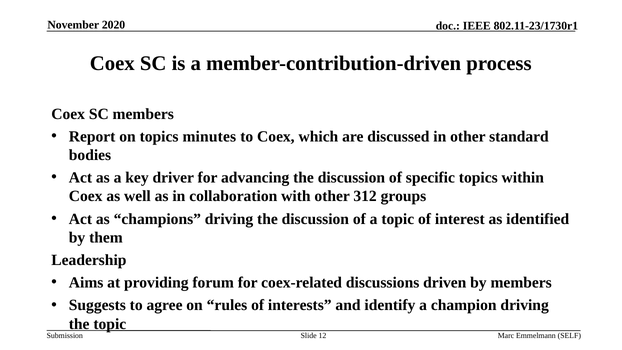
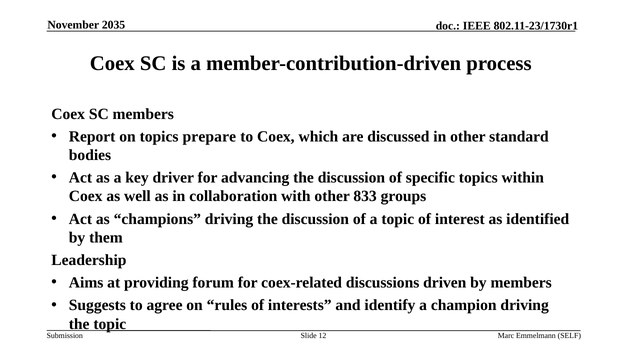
2020: 2020 -> 2035
minutes: minutes -> prepare
312: 312 -> 833
